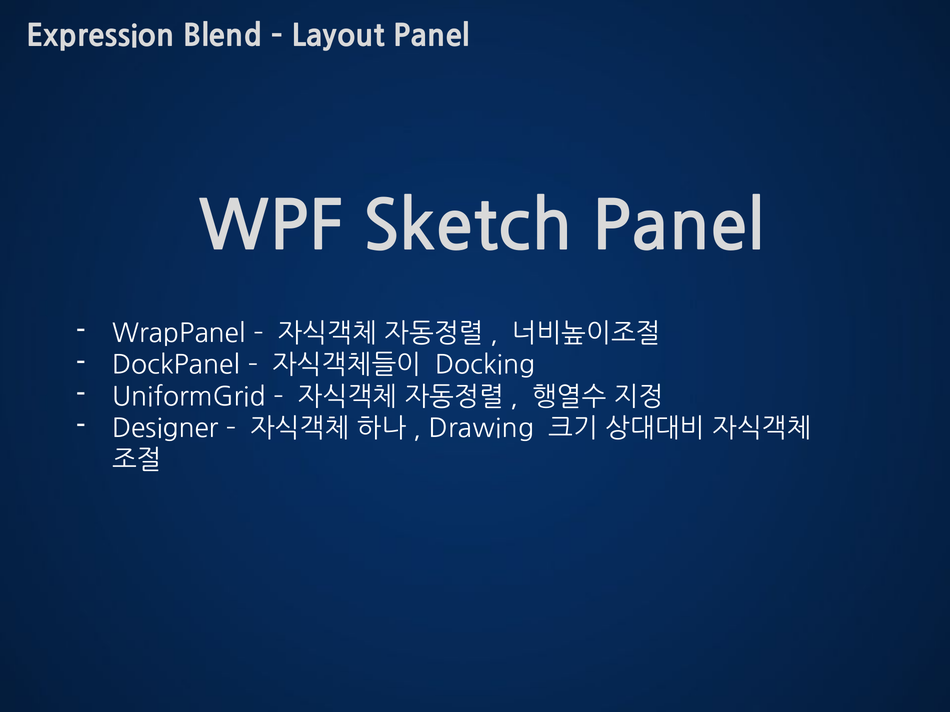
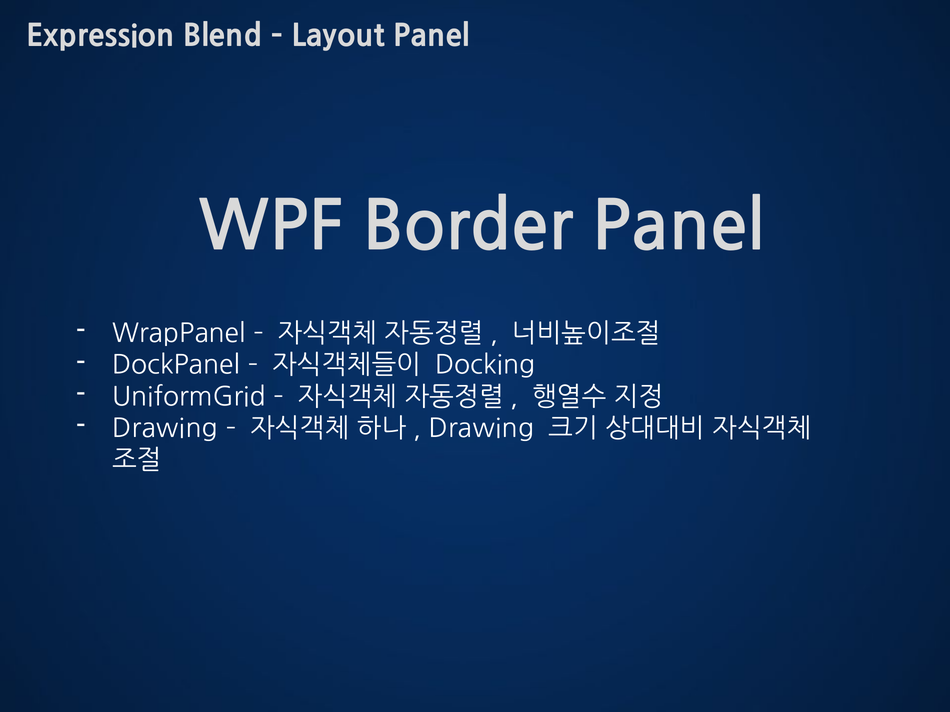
Sketch: Sketch -> Border
Designer at (165, 429): Designer -> Drawing
